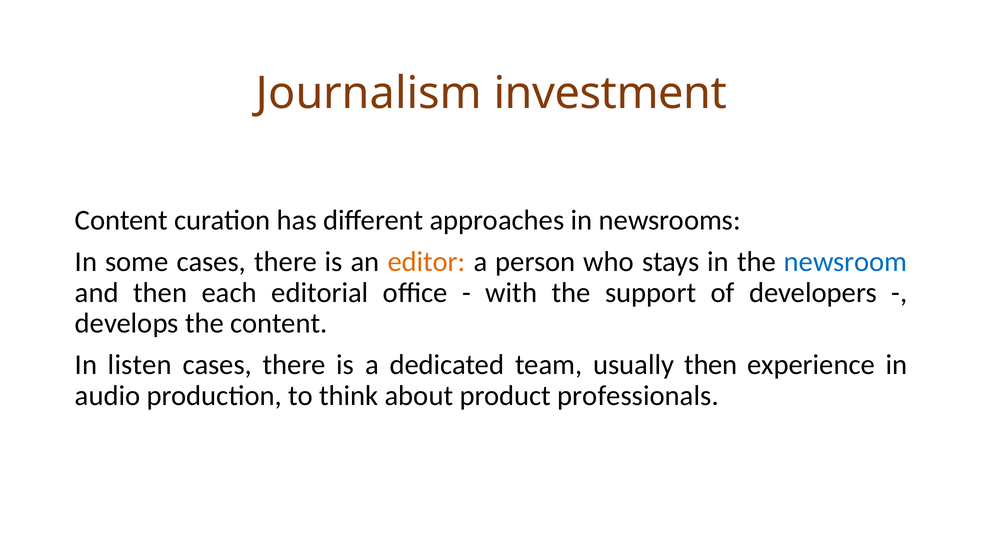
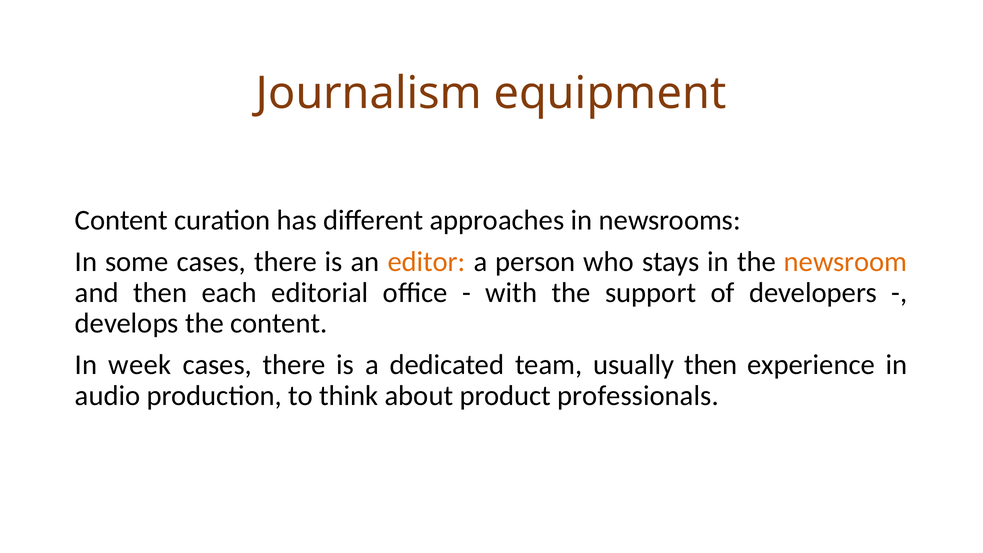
investment: investment -> equipment
newsroom colour: blue -> orange
listen: listen -> week
